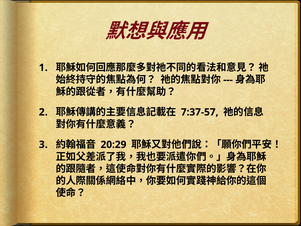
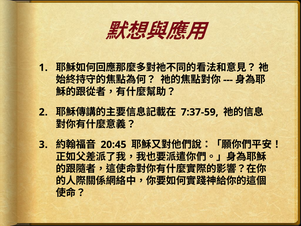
7:37-57: 7:37-57 -> 7:37-59
20:29: 20:29 -> 20:45
